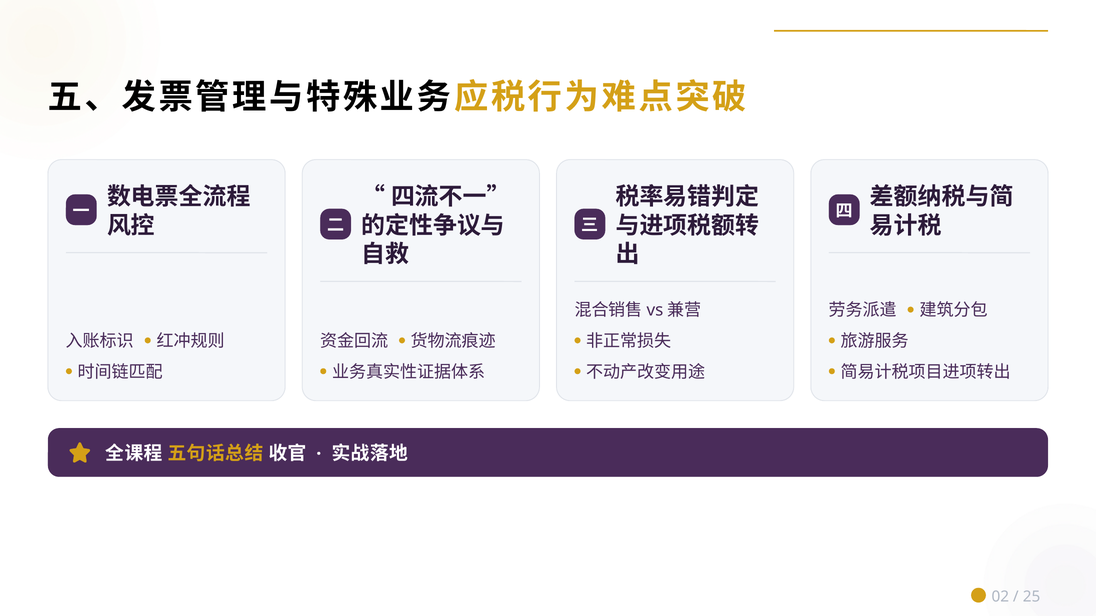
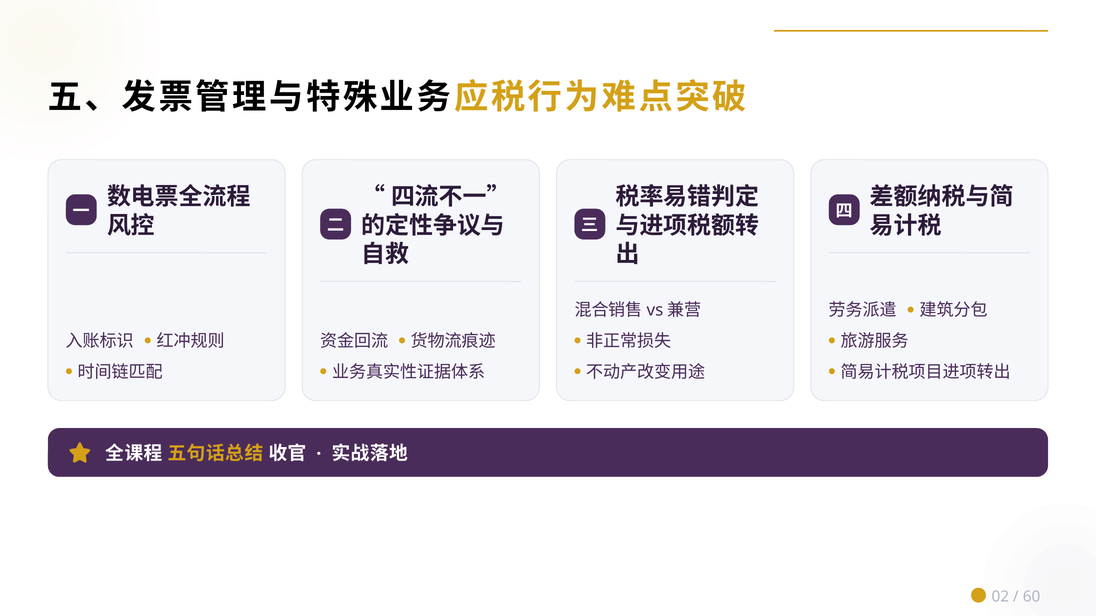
25: 25 -> 60
